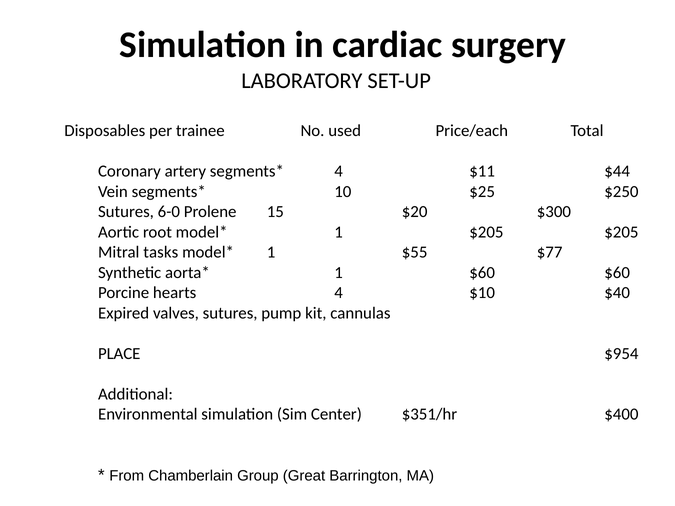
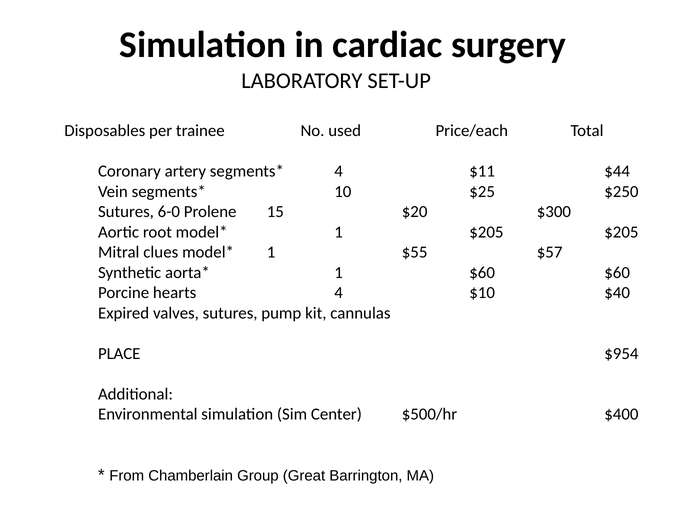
tasks: tasks -> clues
$77: $77 -> $57
$351/hr: $351/hr -> $500/hr
